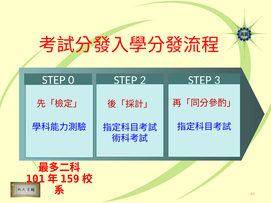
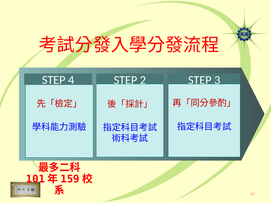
0: 0 -> 4
